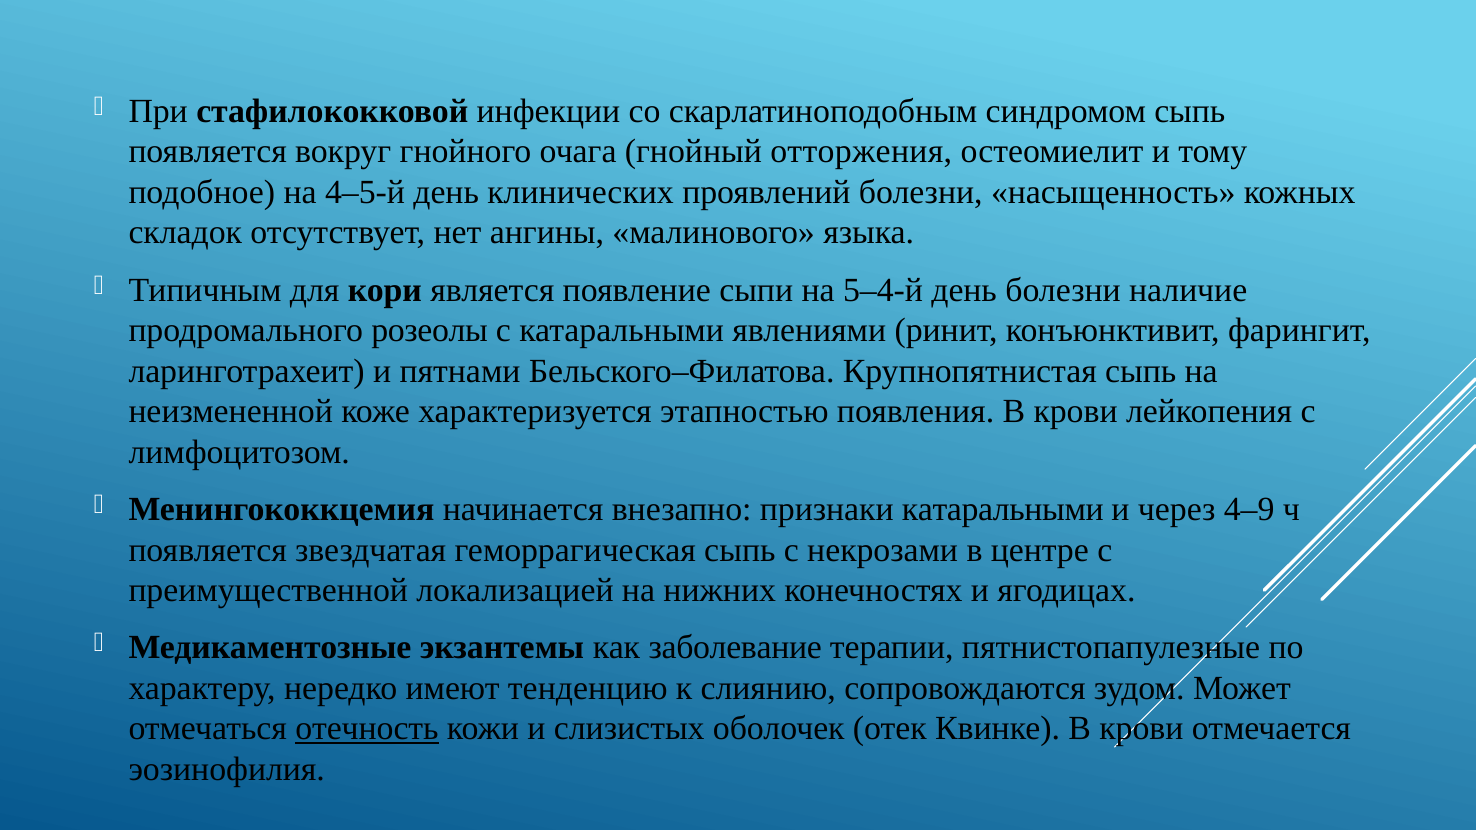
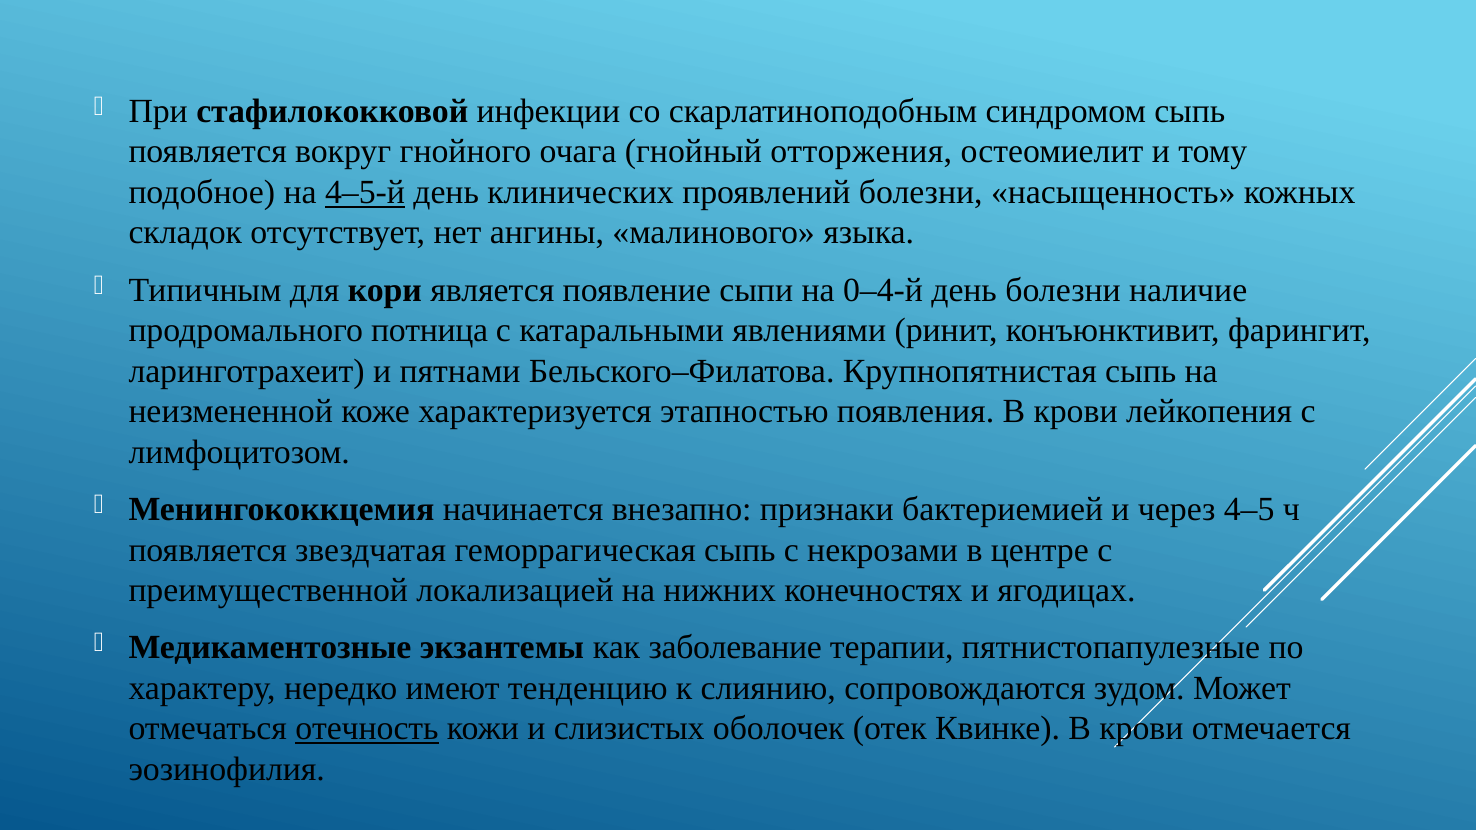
4–5-й underline: none -> present
5–4-й: 5–4-й -> 0–4-й
розеолы: розеолы -> потница
признаки катаральными: катаральными -> бактериемией
4–9: 4–9 -> 4–5
